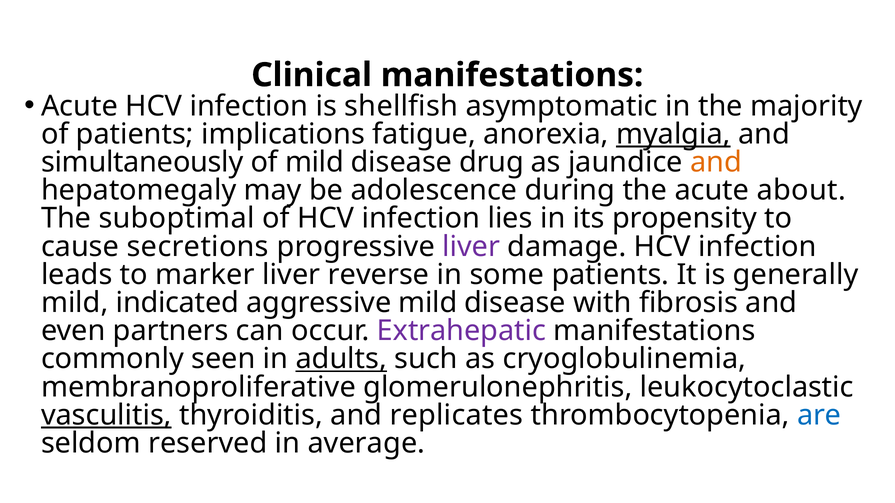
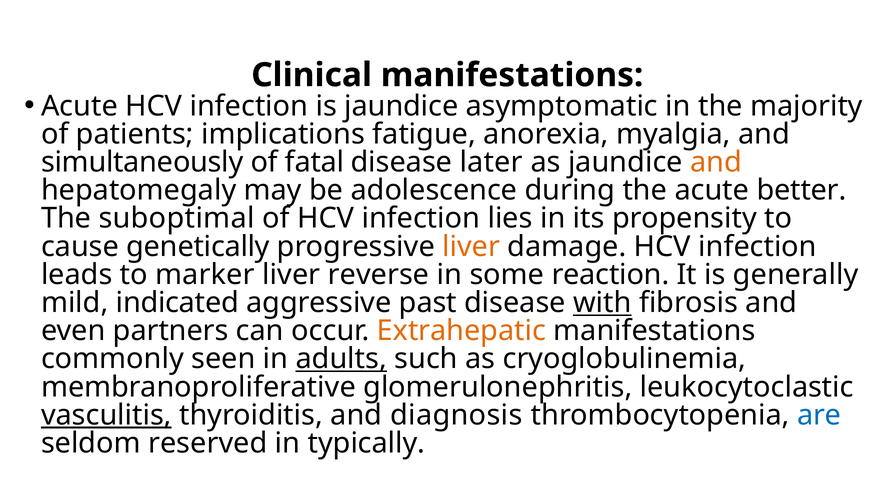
is shellfish: shellfish -> jaundice
myalgia underline: present -> none
of mild: mild -> fatal
drug: drug -> later
about: about -> better
secretions: secretions -> genetically
liver at (471, 247) colour: purple -> orange
some patients: patients -> reaction
aggressive mild: mild -> past
with underline: none -> present
Extrahepatic colour: purple -> orange
replicates: replicates -> diagnosis
average: average -> typically
